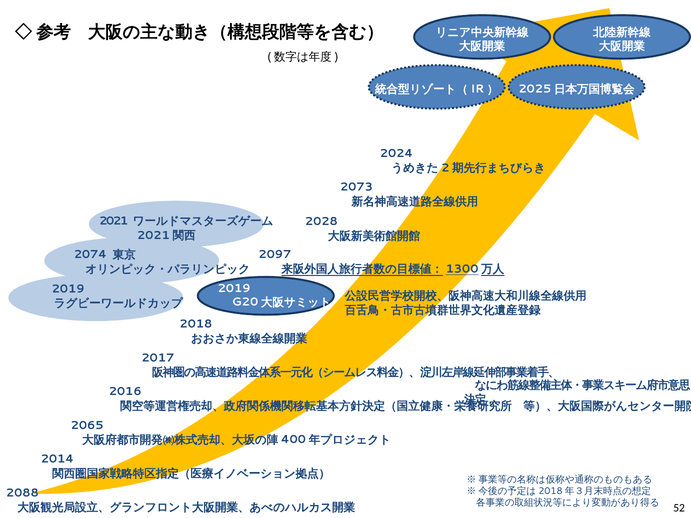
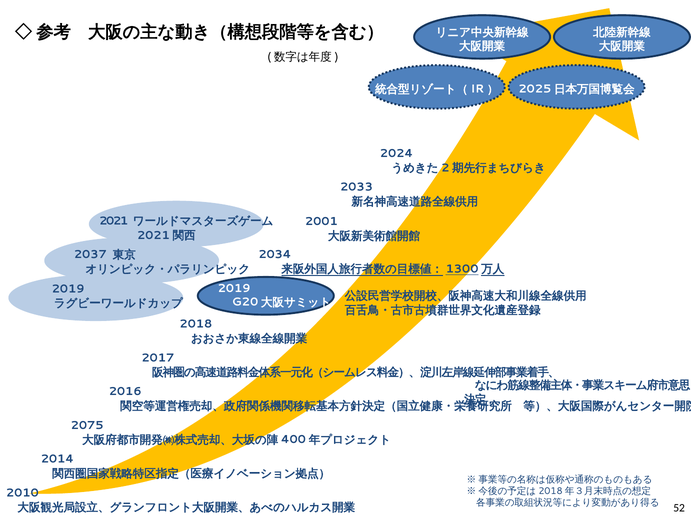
2073: 2073 -> 2033
2028: 2028 -> 2001
2097: 2097 -> 2034
2074: 2074 -> 2037
2065: 2065 -> 2075
2088: 2088 -> 2010
